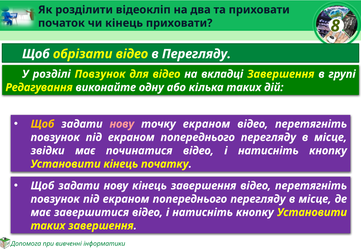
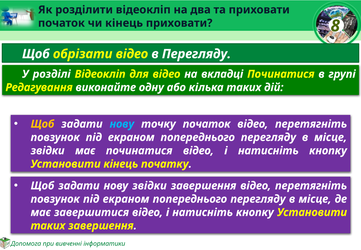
розділі Повзунок: Повзунок -> Відеокліп
вкладці Завершення: Завершення -> Починатися
нову at (122, 124) colour: pink -> light blue
точку екраном: екраном -> початок
нову кінець: кінець -> звідки
